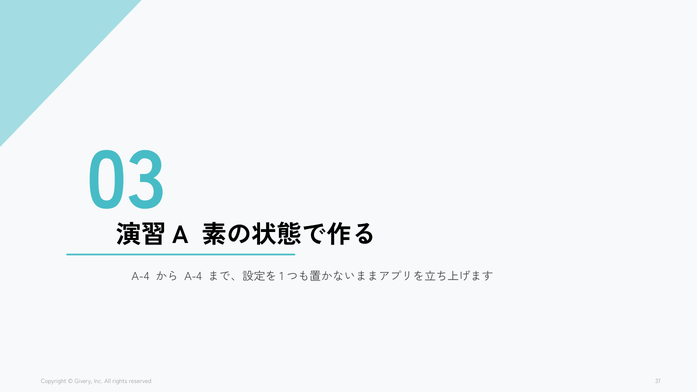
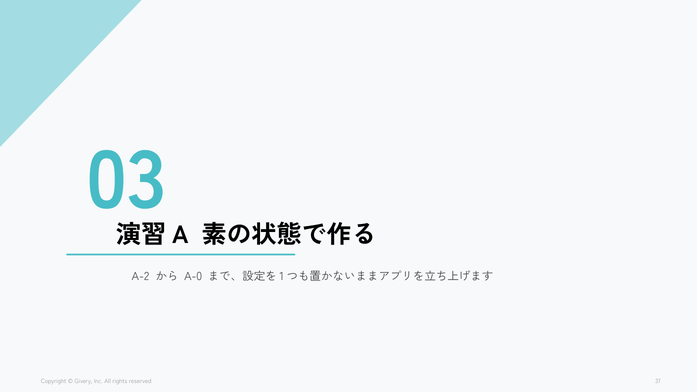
A-4 at (140, 277): A-4 -> A-2
A-4 at (193, 277): A-4 -> A-0
